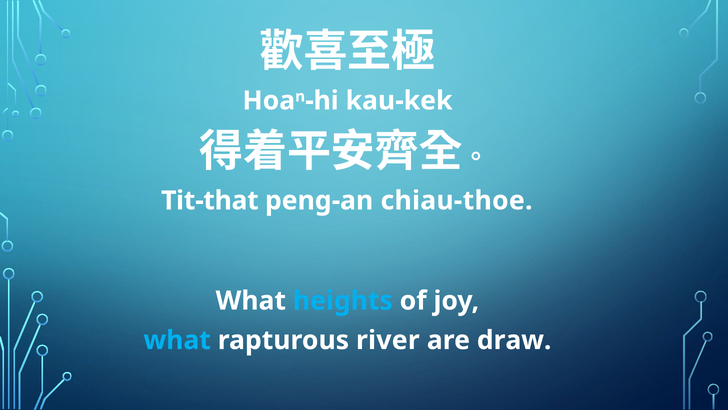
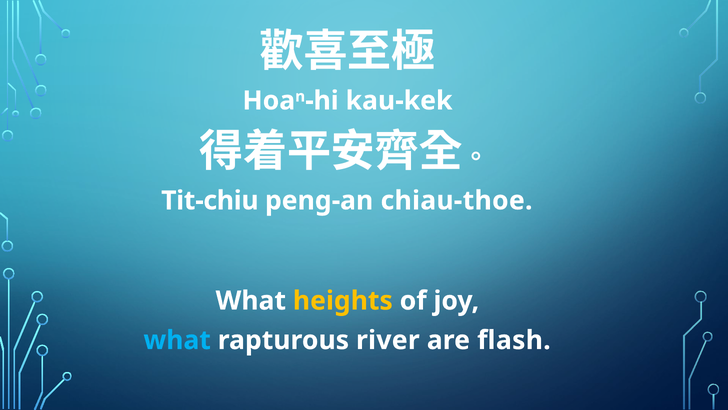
Tit-that: Tit-that -> Tit-chiu
heights colour: light blue -> yellow
draw: draw -> flash
